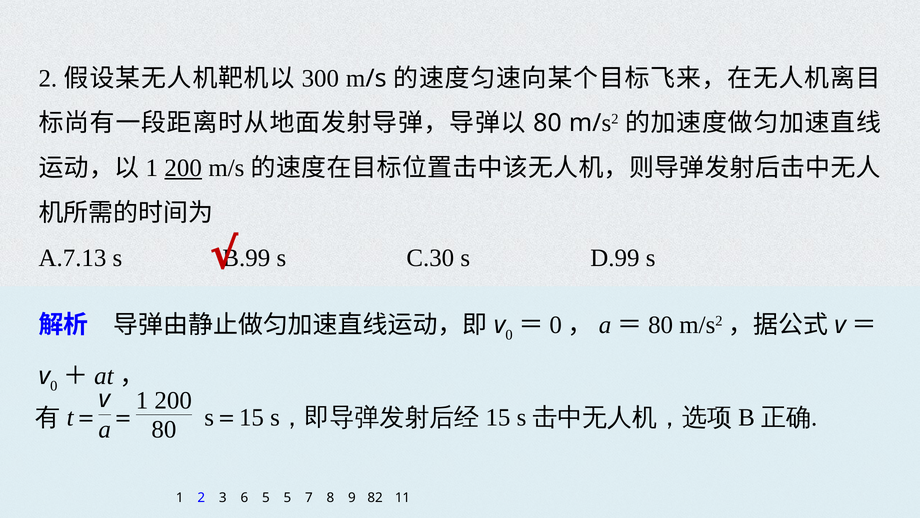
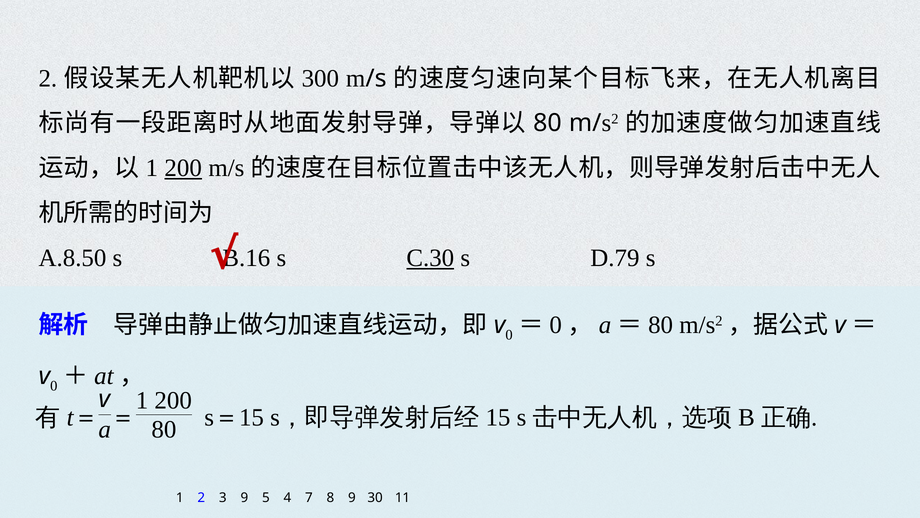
A.7.13: A.7.13 -> A.8.50
B.99: B.99 -> B.16
C.30 underline: none -> present
D.99: D.99 -> D.79
3 6: 6 -> 9
5 5: 5 -> 4
82: 82 -> 30
